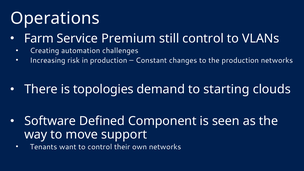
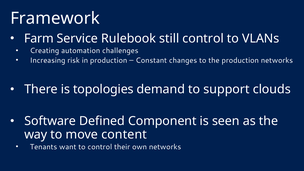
Operations: Operations -> Framework
Premium: Premium -> Rulebook
starting: starting -> support
support: support -> content
